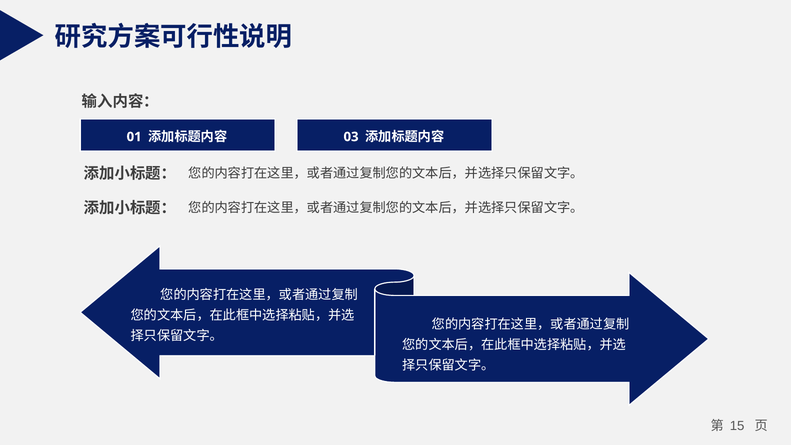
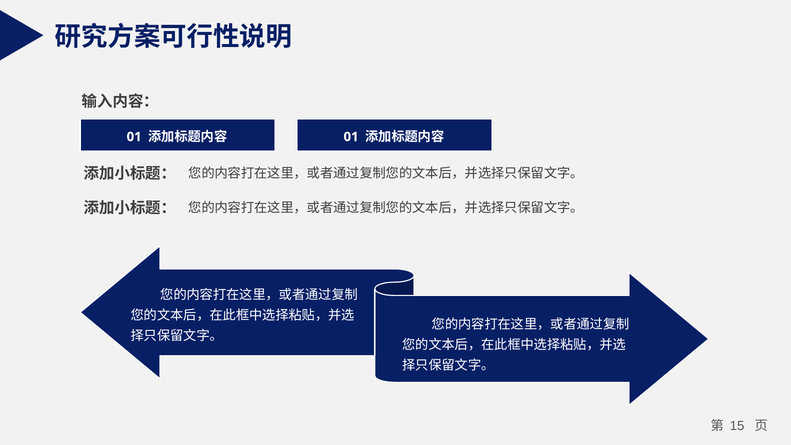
03 at (351, 137): 03 -> 01
